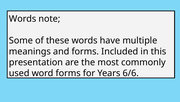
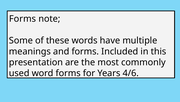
Words at (23, 19): Words -> Forms
6/6: 6/6 -> 4/6
